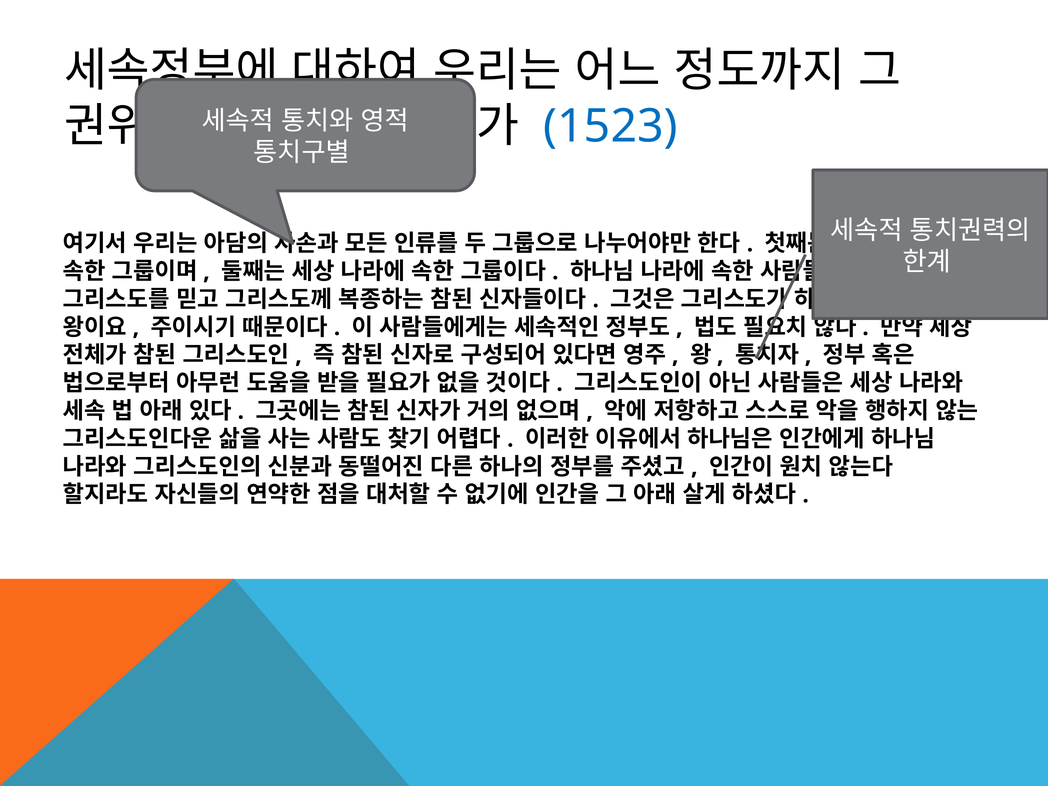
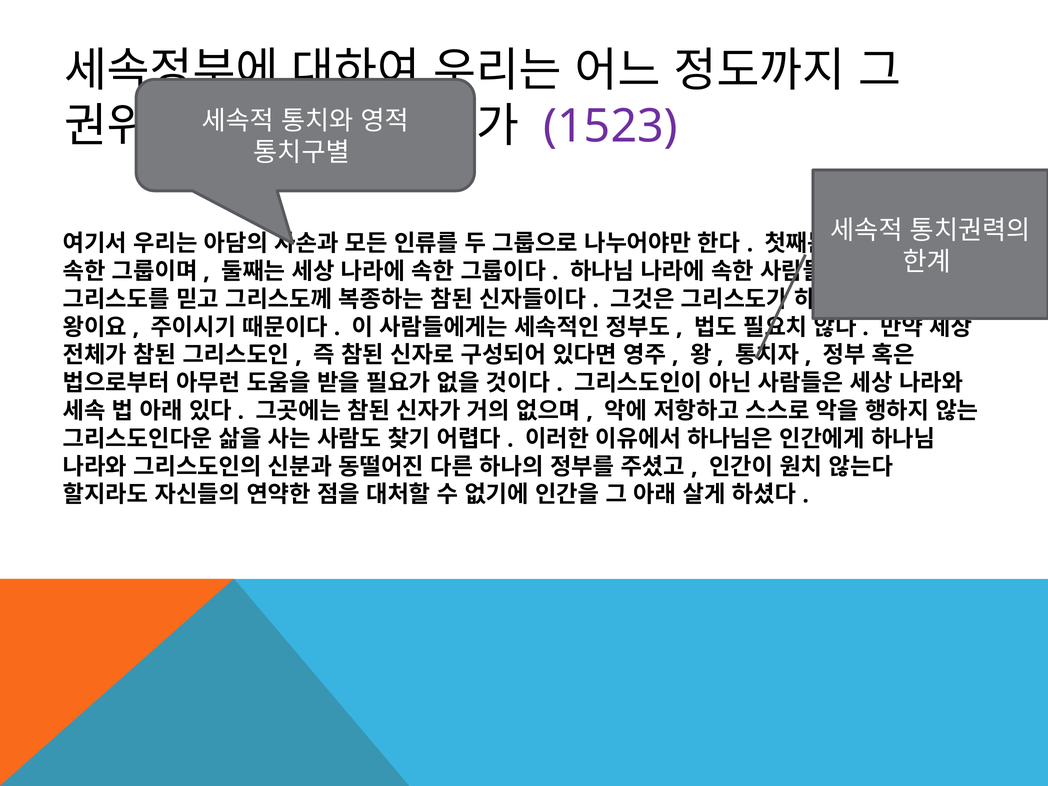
1523 colour: blue -> purple
